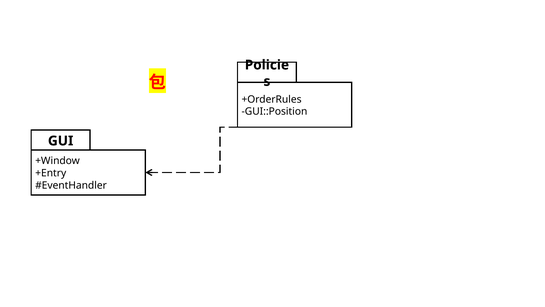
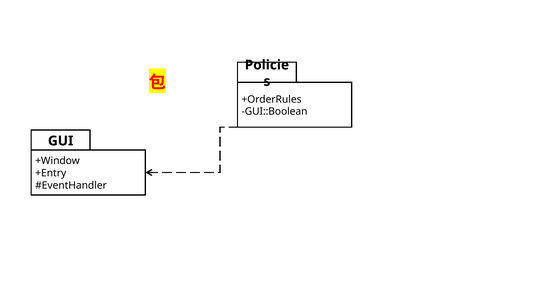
GUI::Position: GUI::Position -> GUI::Boolean
